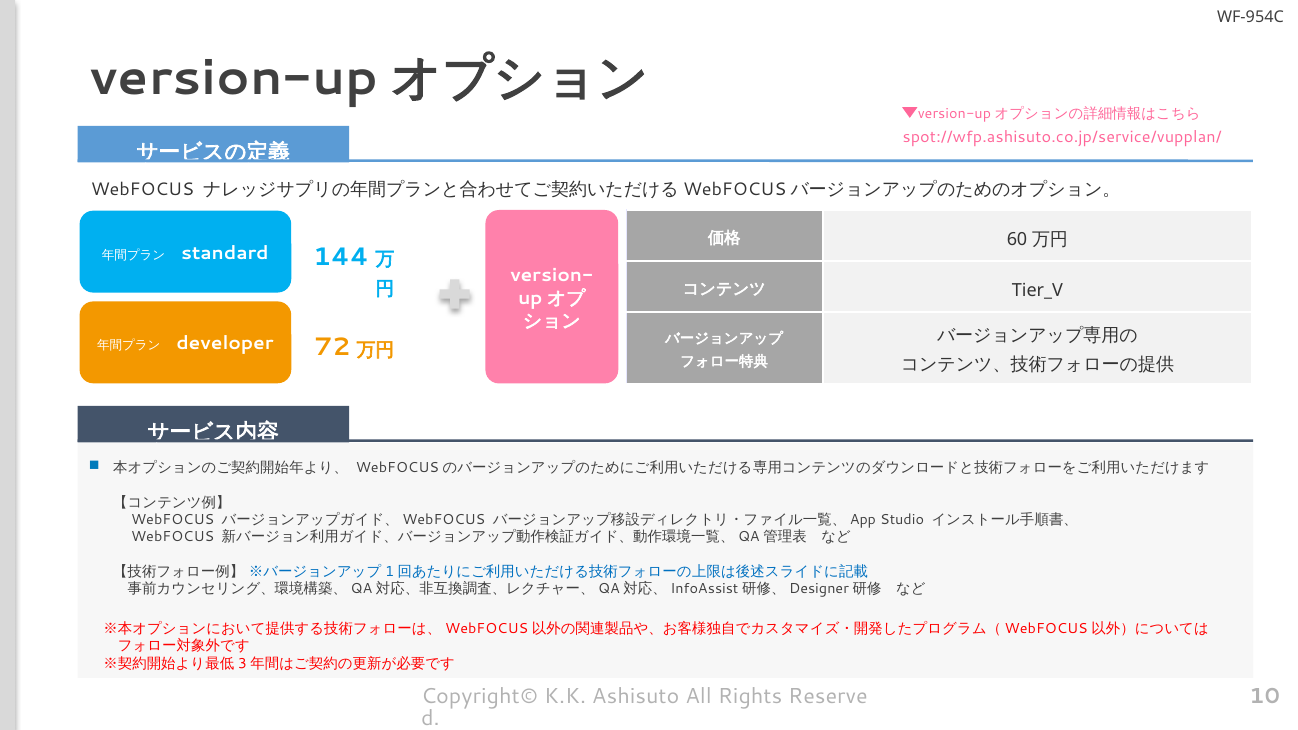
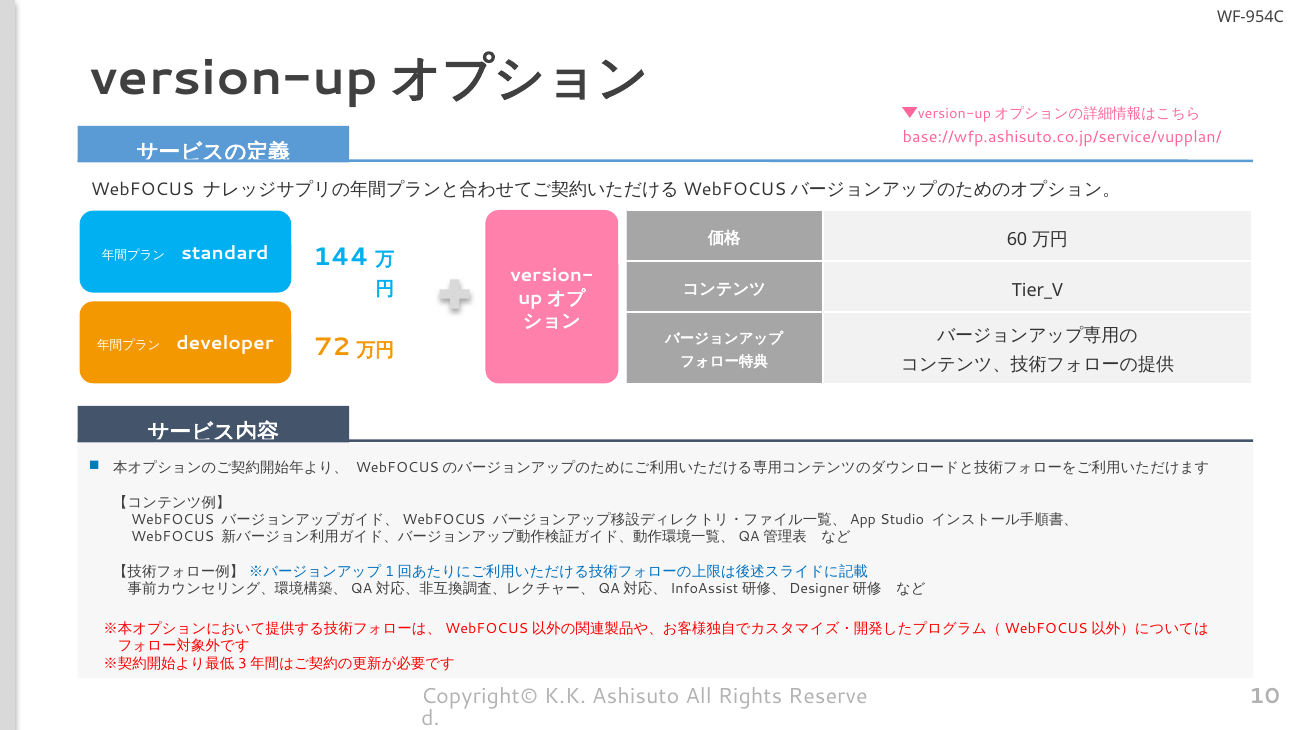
spot://wfp.ashisuto.co.jp/service/vupplan/: spot://wfp.ashisuto.co.jp/service/vupplan/ -> base://wfp.ashisuto.co.jp/service/vupplan/
